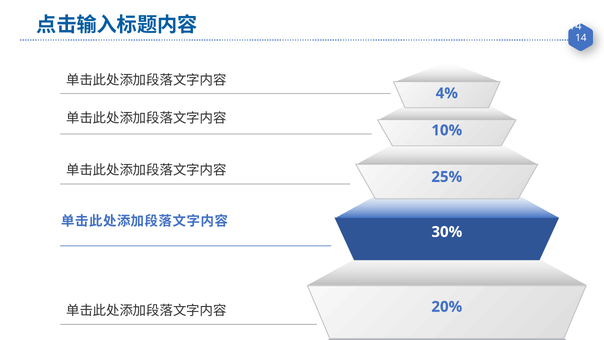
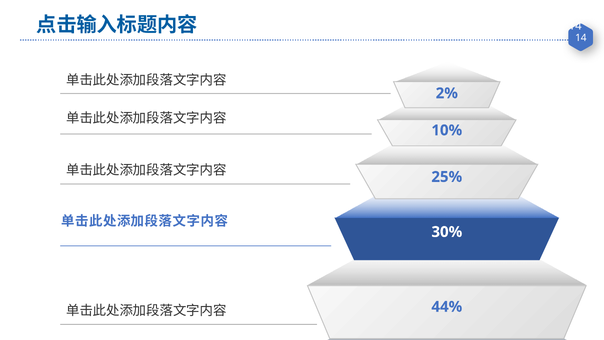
4%: 4% -> 2%
20%: 20% -> 44%
